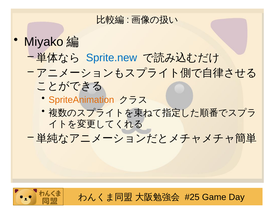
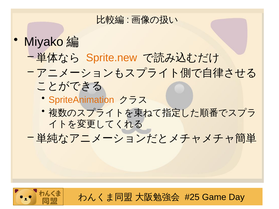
Sprite.new colour: blue -> orange
